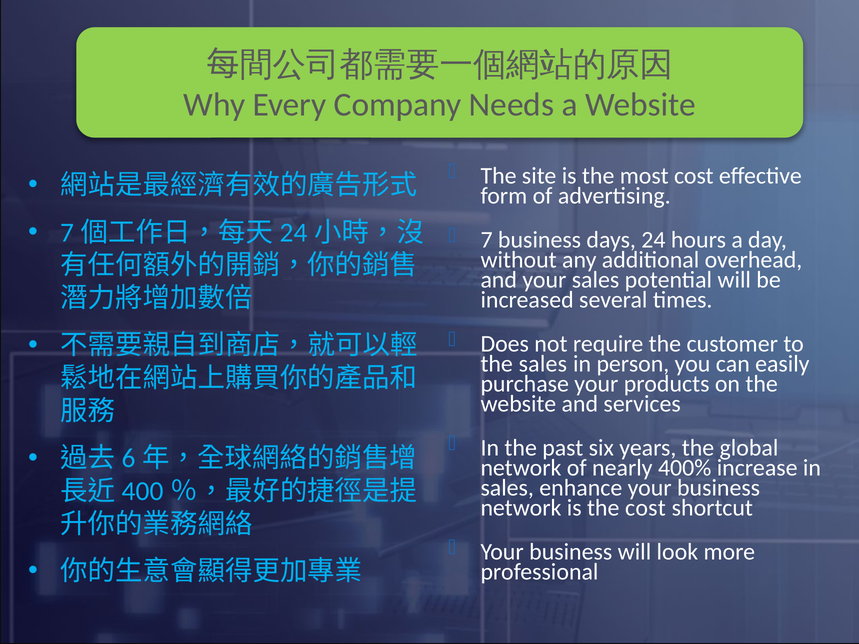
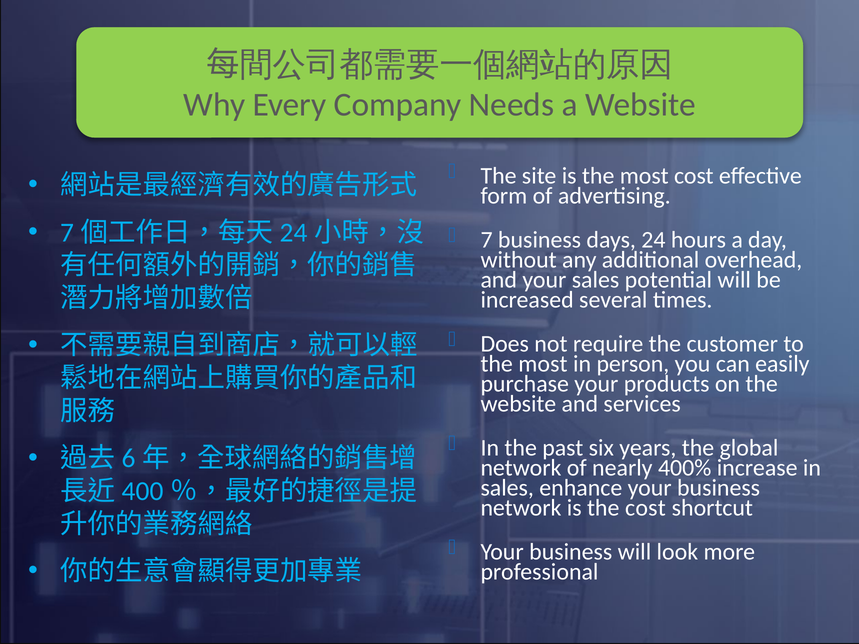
sales at (543, 364): sales -> most
